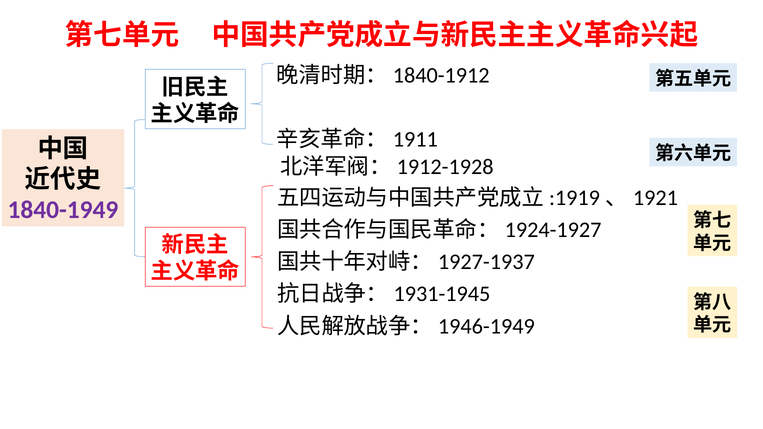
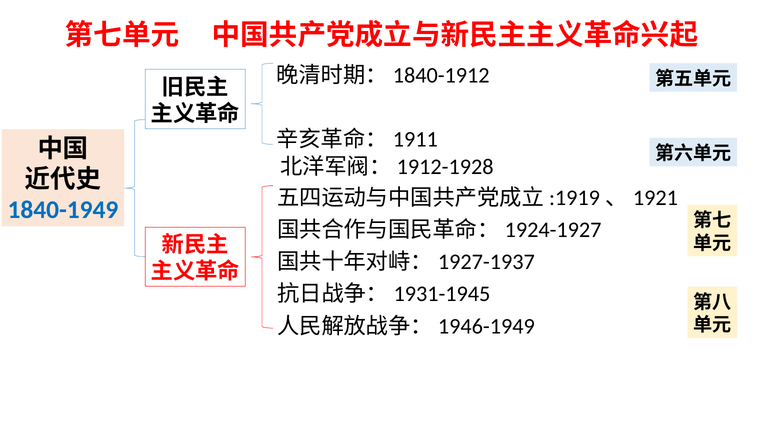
1840-1949 colour: purple -> blue
